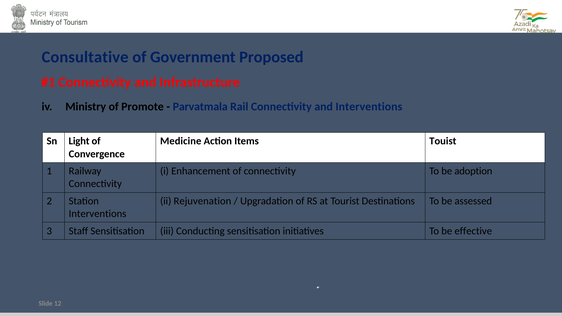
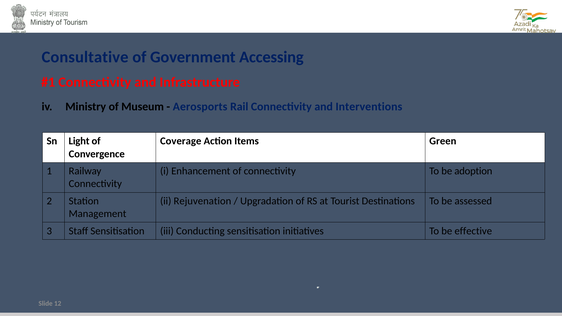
Proposed: Proposed -> Accessing
Promote: Promote -> Museum
Parvatmala: Parvatmala -> Aerosports
Medicine: Medicine -> Coverage
Touist: Touist -> Green
Interventions at (98, 214): Interventions -> Management
